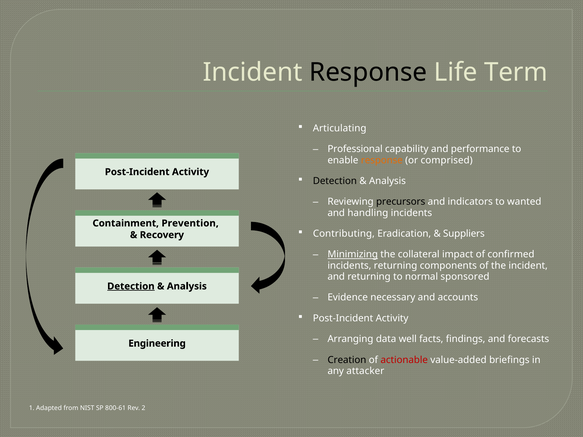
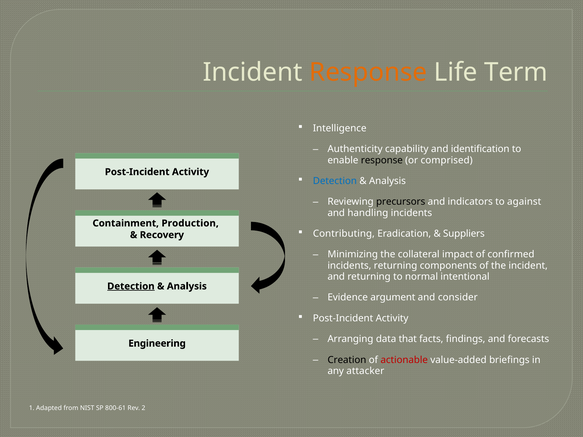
Response at (368, 72) colour: black -> orange
Articulating: Articulating -> Intelligence
Professional: Professional -> Authenticity
performance: performance -> identification
response at (382, 160) colour: orange -> black
Detection at (335, 181) colour: black -> blue
wanted: wanted -> against
Prevention: Prevention -> Production
Minimizing underline: present -> none
sponsored: sponsored -> intentional
necessary: necessary -> argument
accounts: accounts -> consider
well: well -> that
